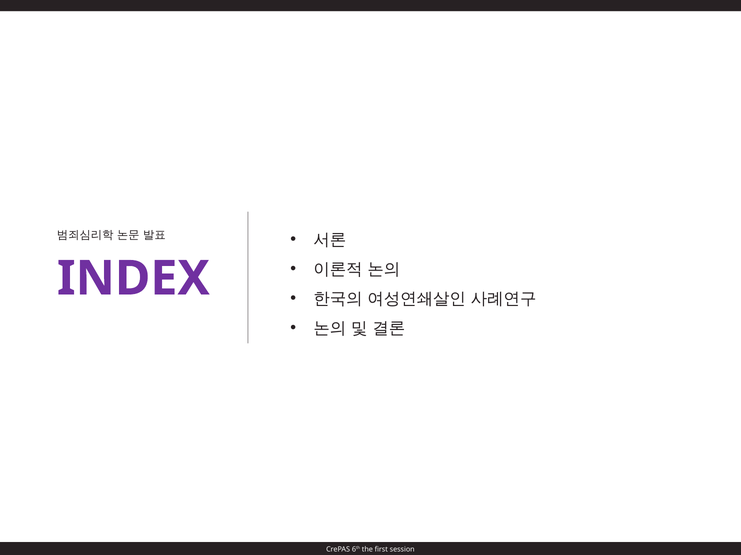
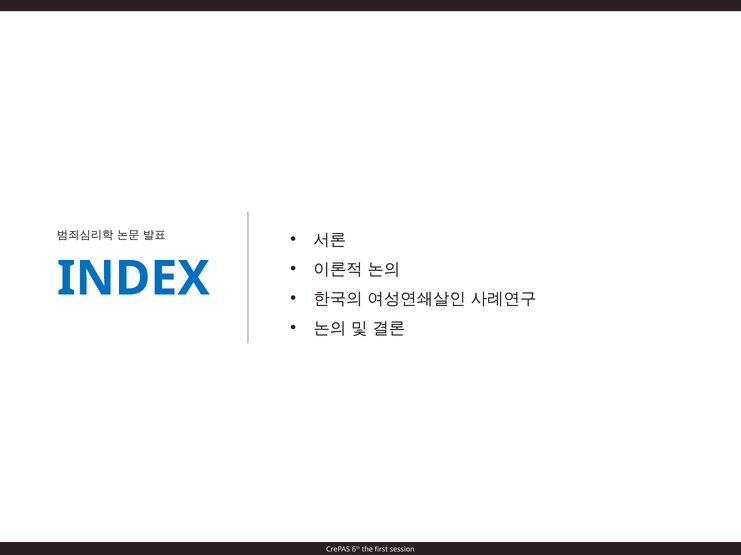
INDEX colour: purple -> blue
